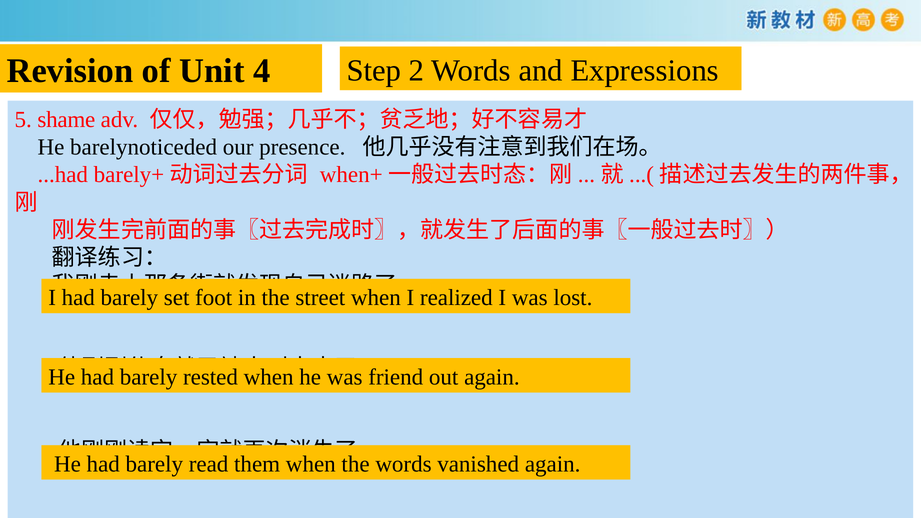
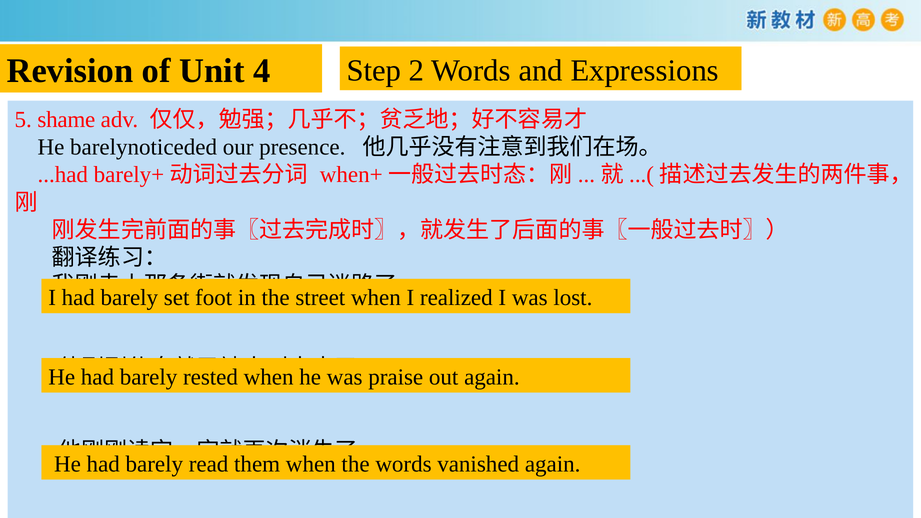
friend: friend -> praise
